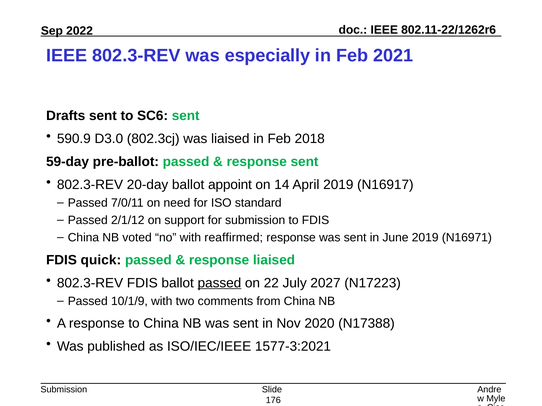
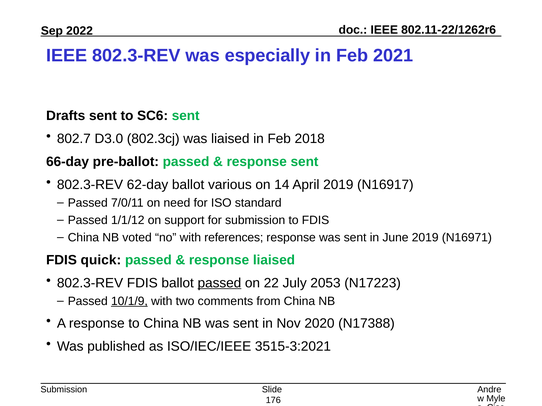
590.9: 590.9 -> 802.7
59-day: 59-day -> 66-day
20-day: 20-day -> 62-day
appoint: appoint -> various
2/1/12: 2/1/12 -> 1/1/12
reaffirmed: reaffirmed -> references
2027: 2027 -> 2053
10/1/9 underline: none -> present
1577-3:2021: 1577-3:2021 -> 3515-3:2021
